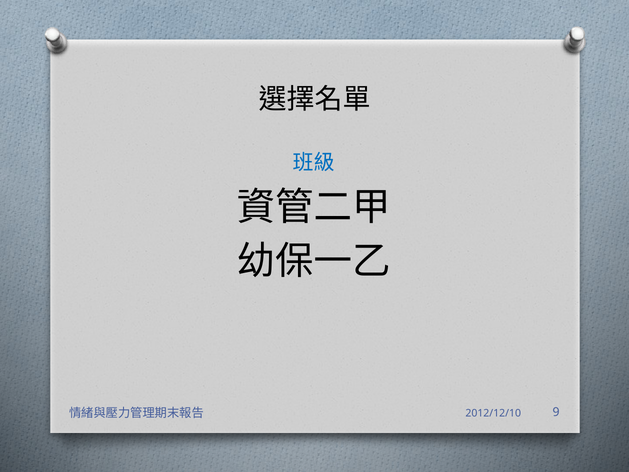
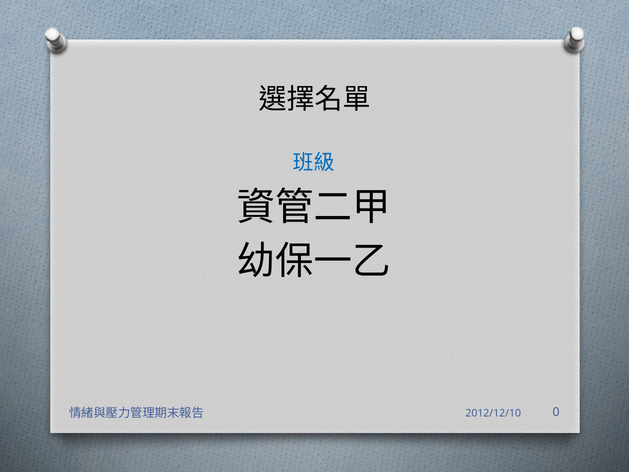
9: 9 -> 0
